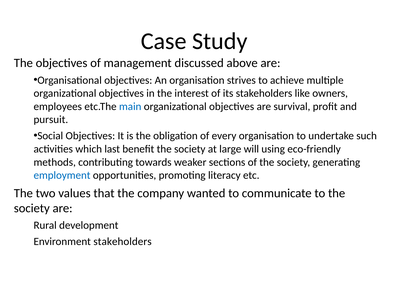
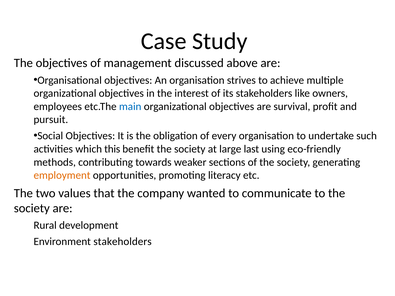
last: last -> this
will: will -> last
employment colour: blue -> orange
